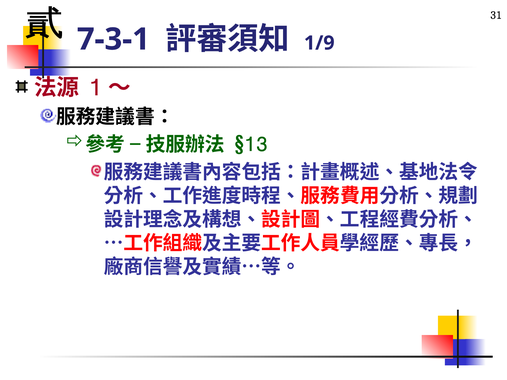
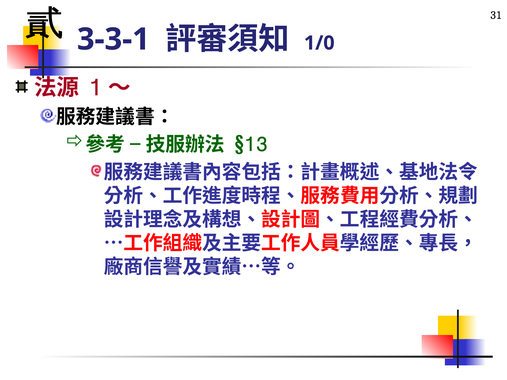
7-3-1: 7-3-1 -> 3-3-1
1/9: 1/9 -> 1/0
